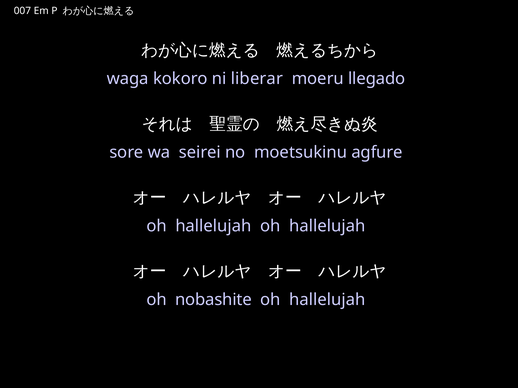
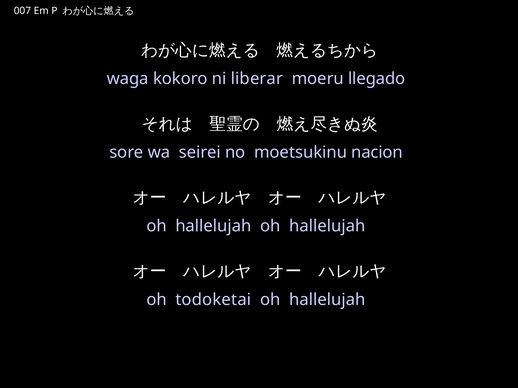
agfure: agfure -> nacion
nobashite: nobashite -> todoketai
